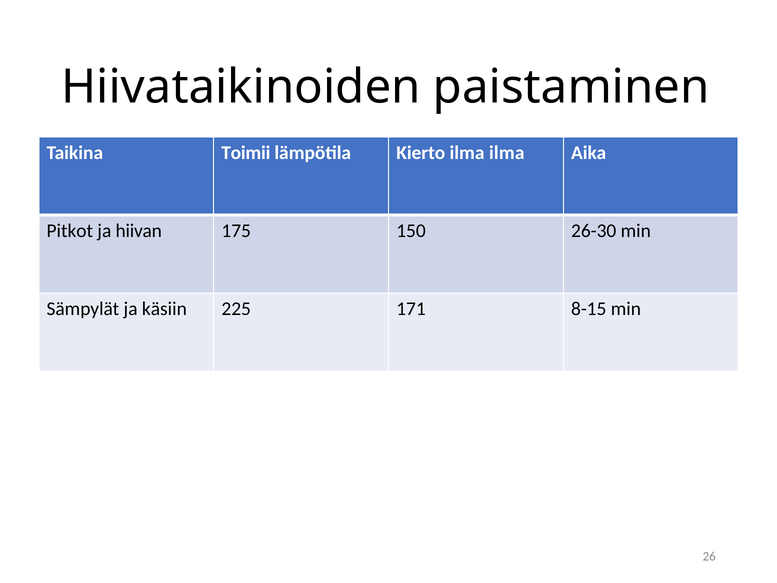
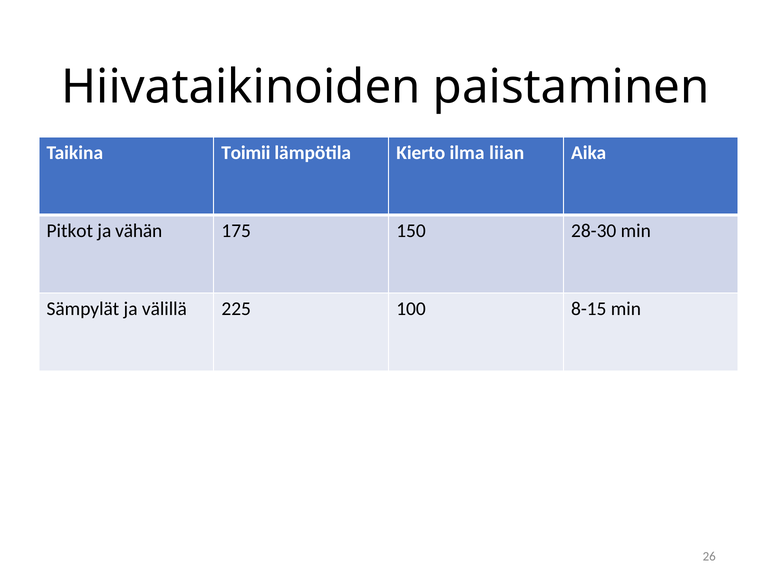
ilma ilma: ilma -> liian
hiivan: hiivan -> vähän
26-30: 26-30 -> 28-30
käsiin: käsiin -> välillä
171: 171 -> 100
